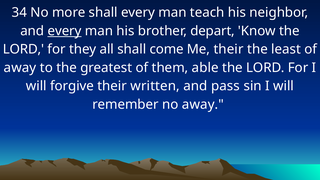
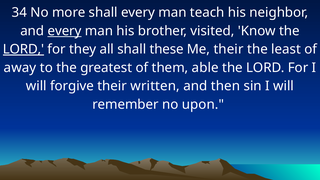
depart: depart -> visited
LORD at (24, 49) underline: none -> present
come: come -> these
pass: pass -> then
no away: away -> upon
